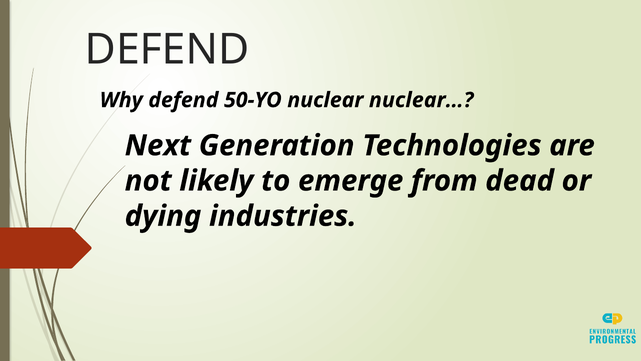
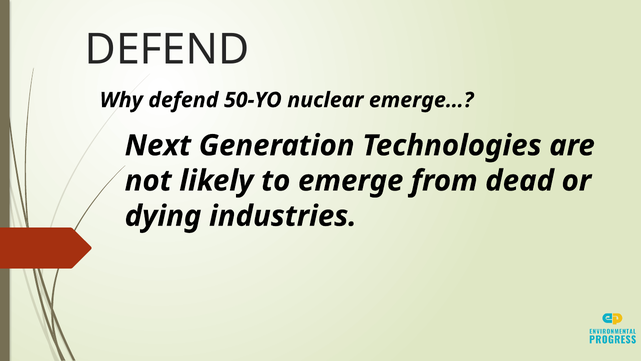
nuclear…: nuclear… -> emerge…
